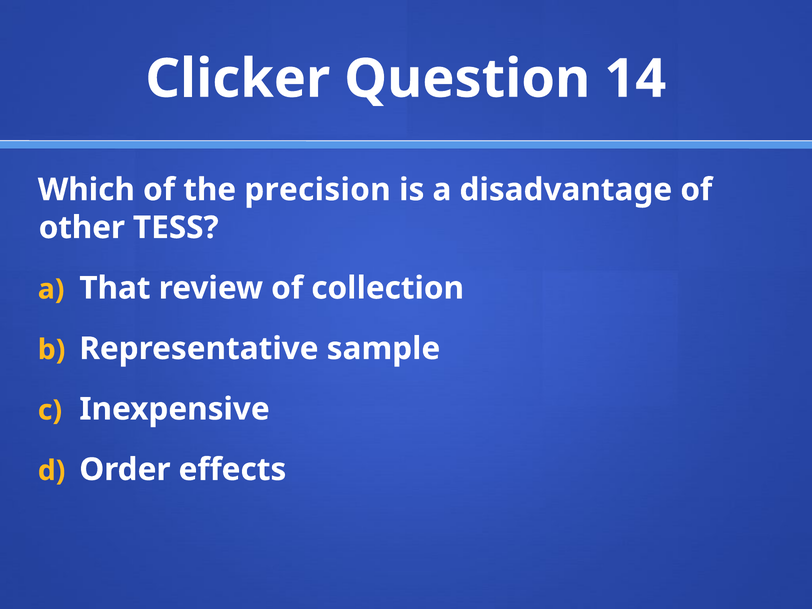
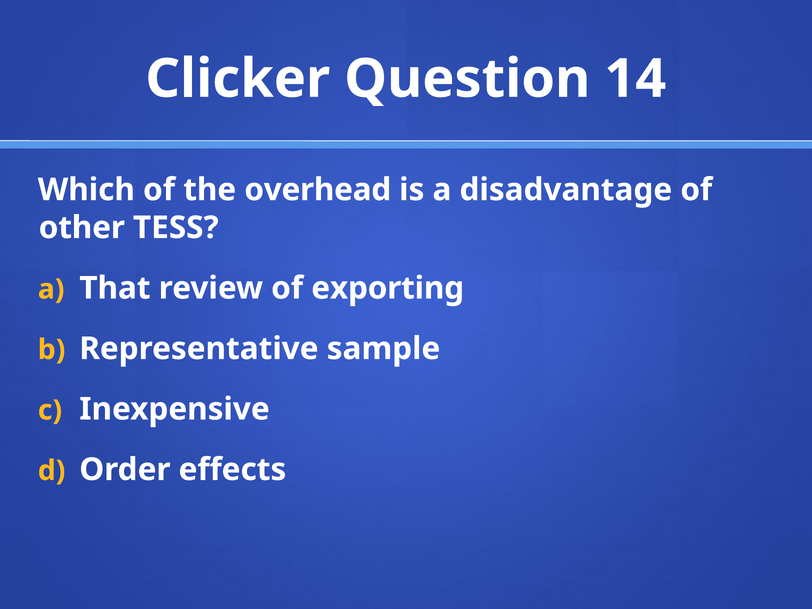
precision: precision -> overhead
collection: collection -> exporting
